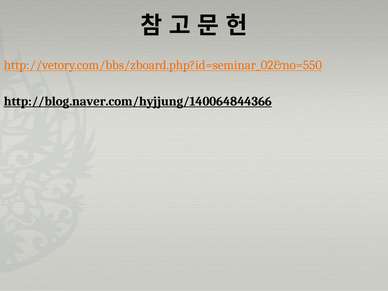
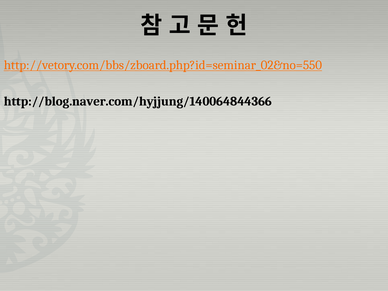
http://blog.naver.com/hyjjung/140064844366 underline: present -> none
